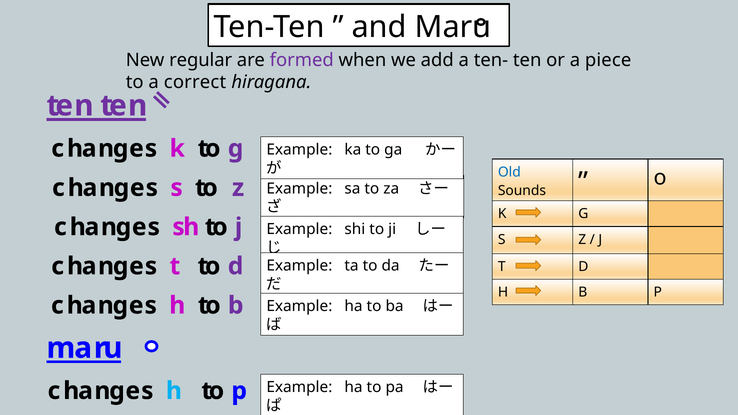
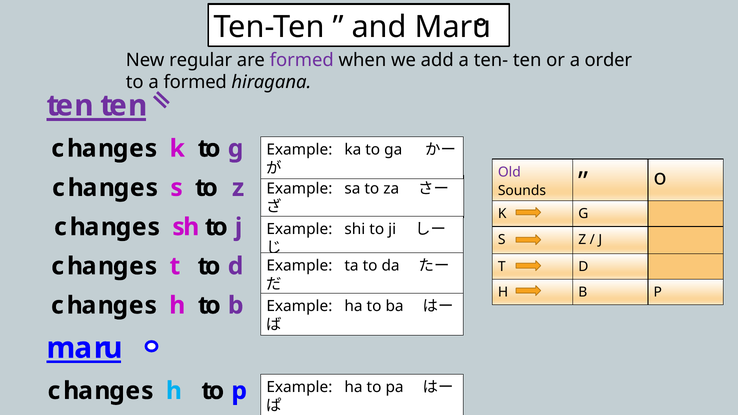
piece: piece -> order
correct at (195, 82): correct -> formed
Old colour: blue -> purple
